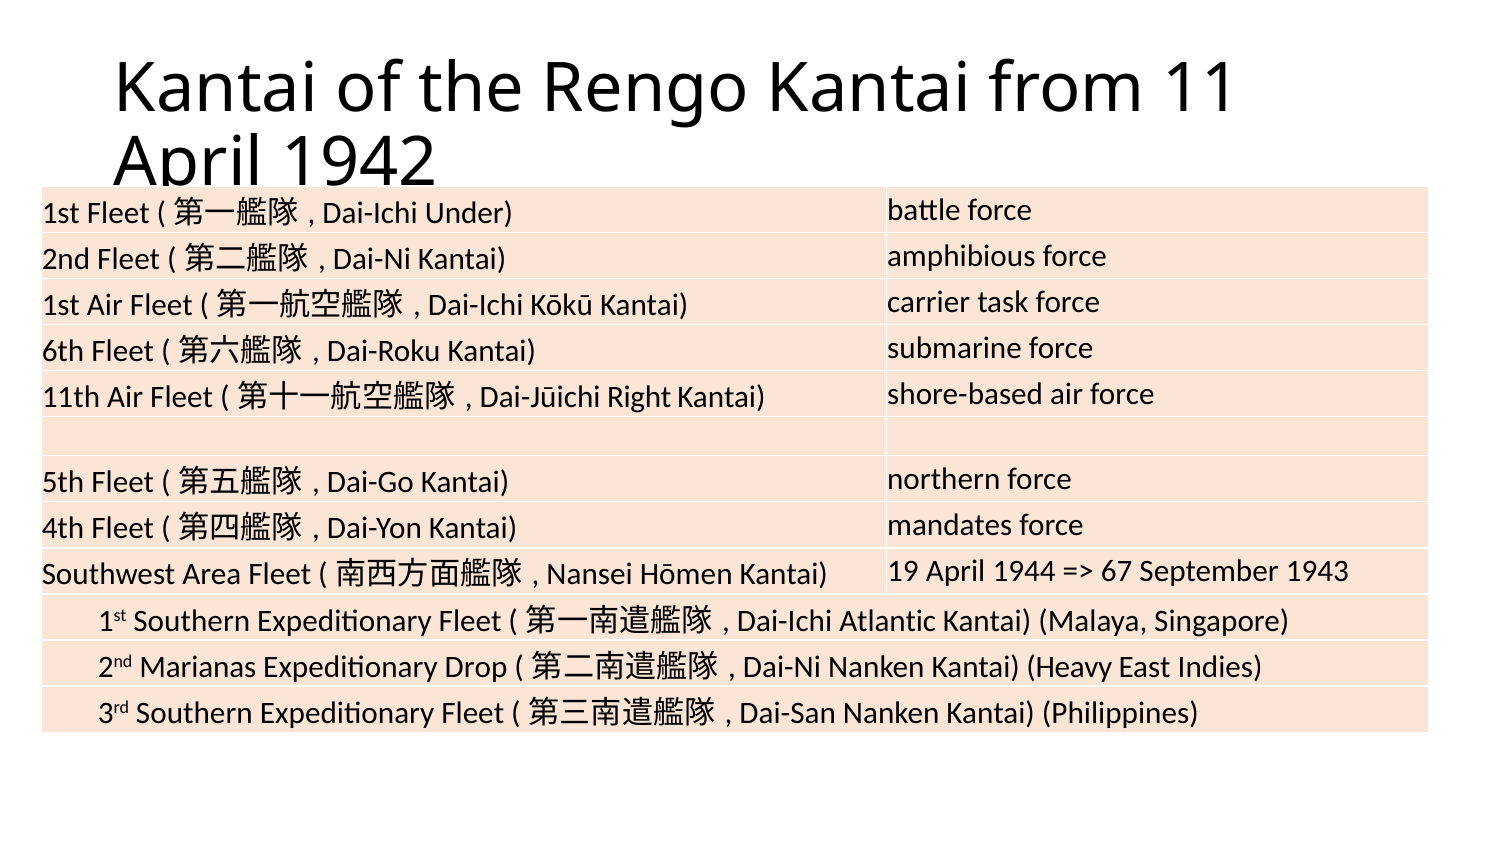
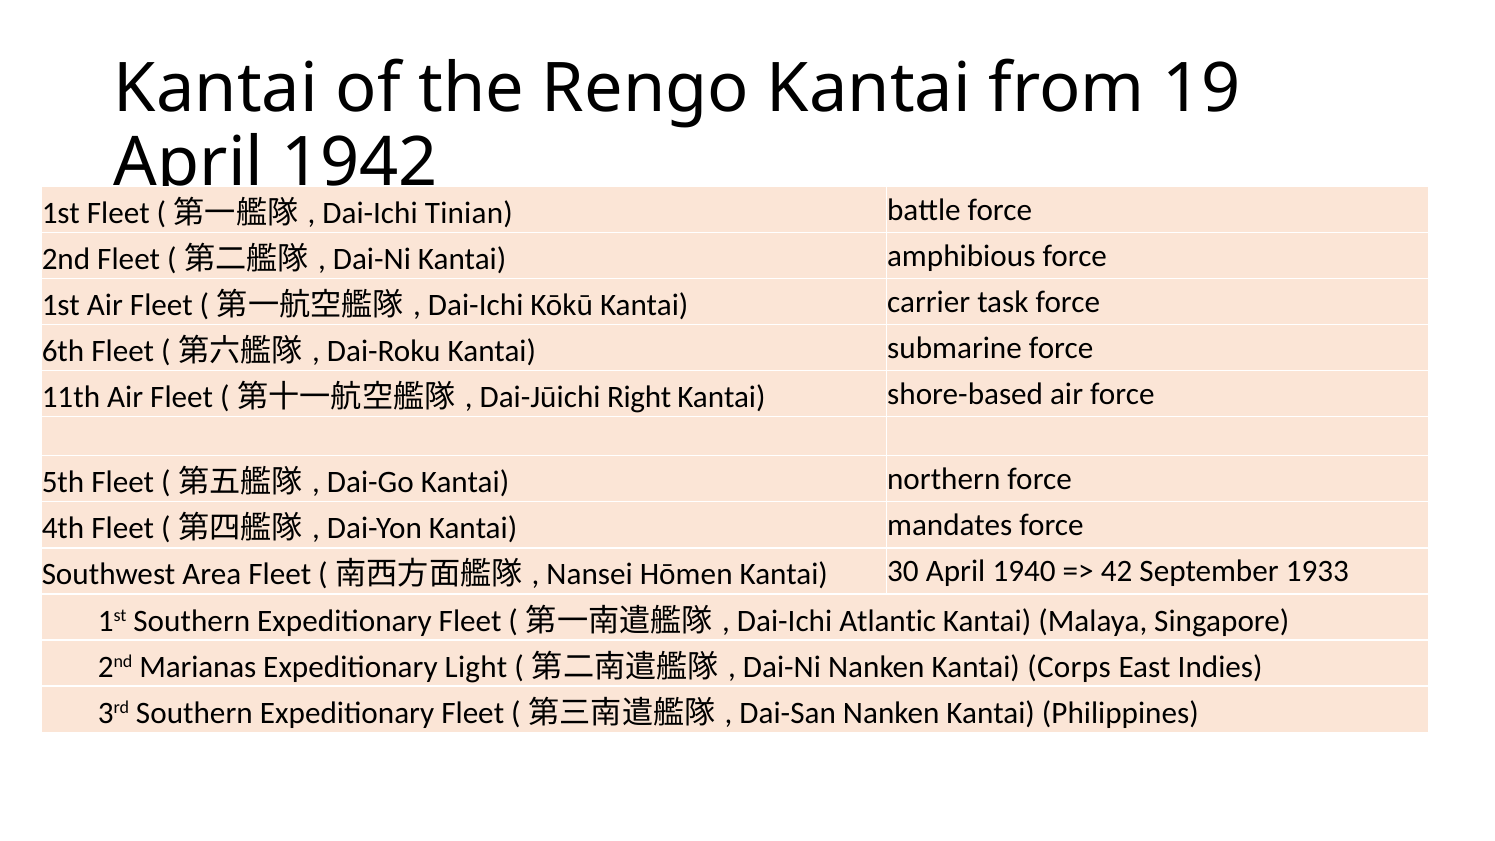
11: 11 -> 19
Under: Under -> Tinian
19: 19 -> 30
1944: 1944 -> 1940
67: 67 -> 42
1943: 1943 -> 1933
Drop: Drop -> Light
Heavy: Heavy -> Corps
